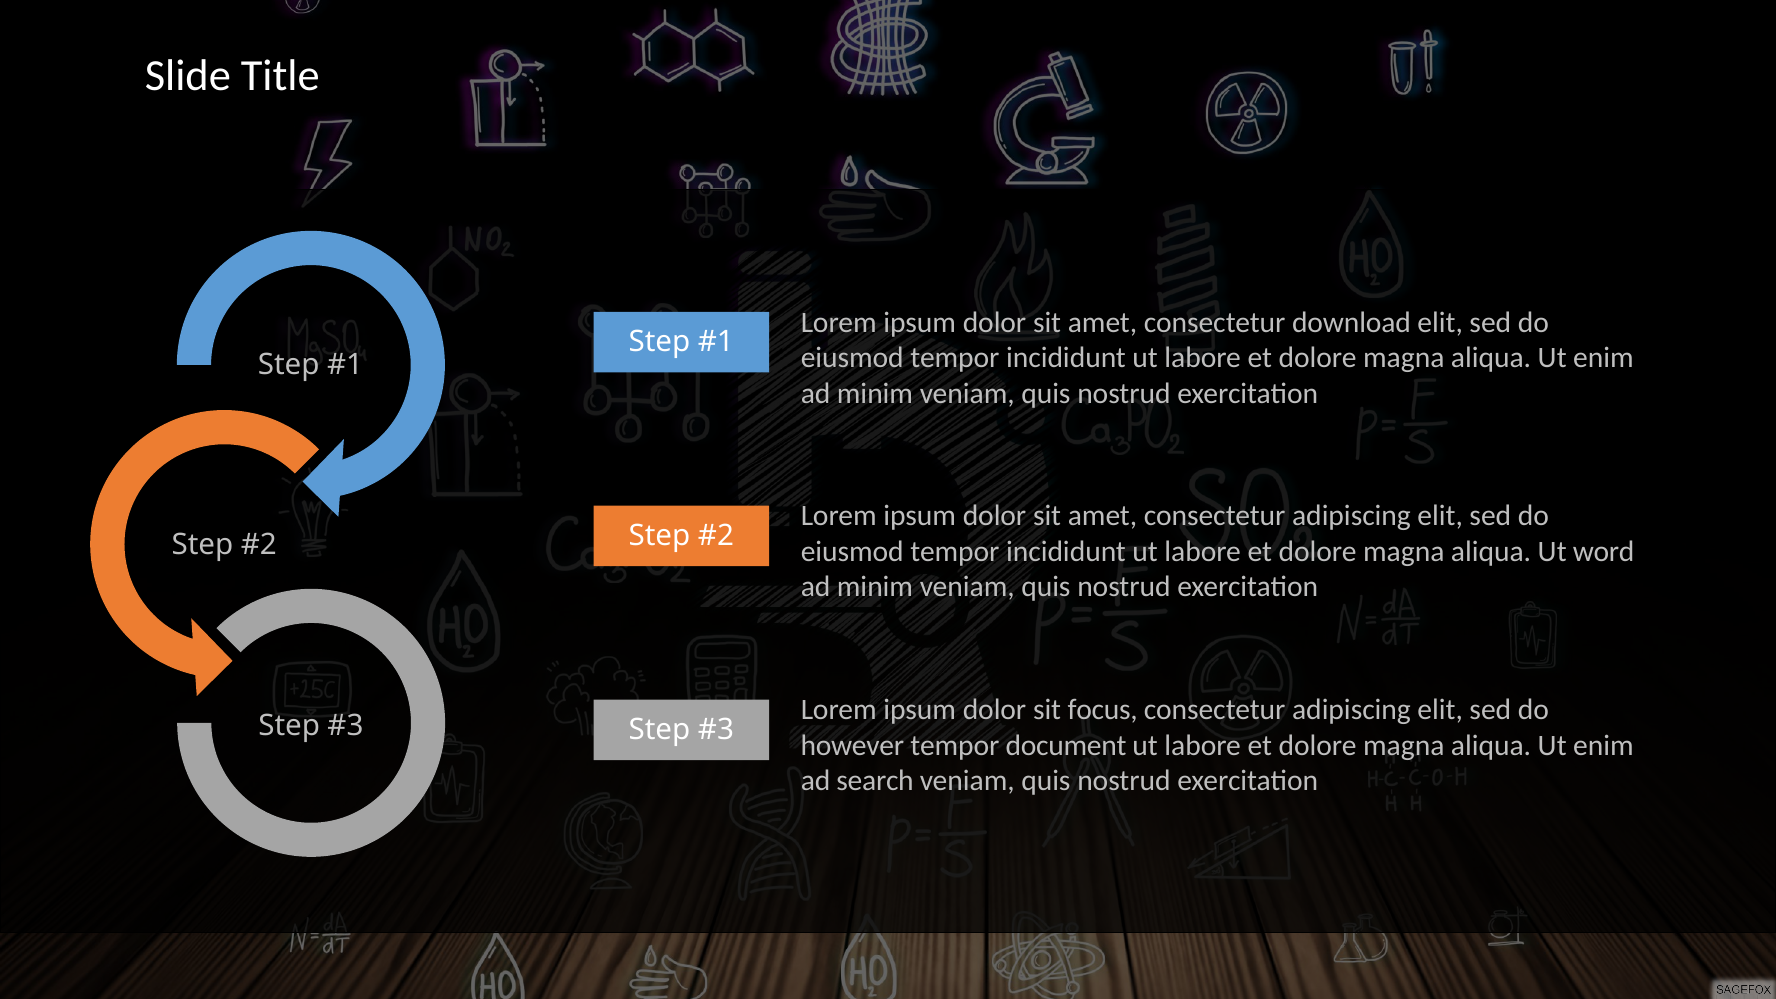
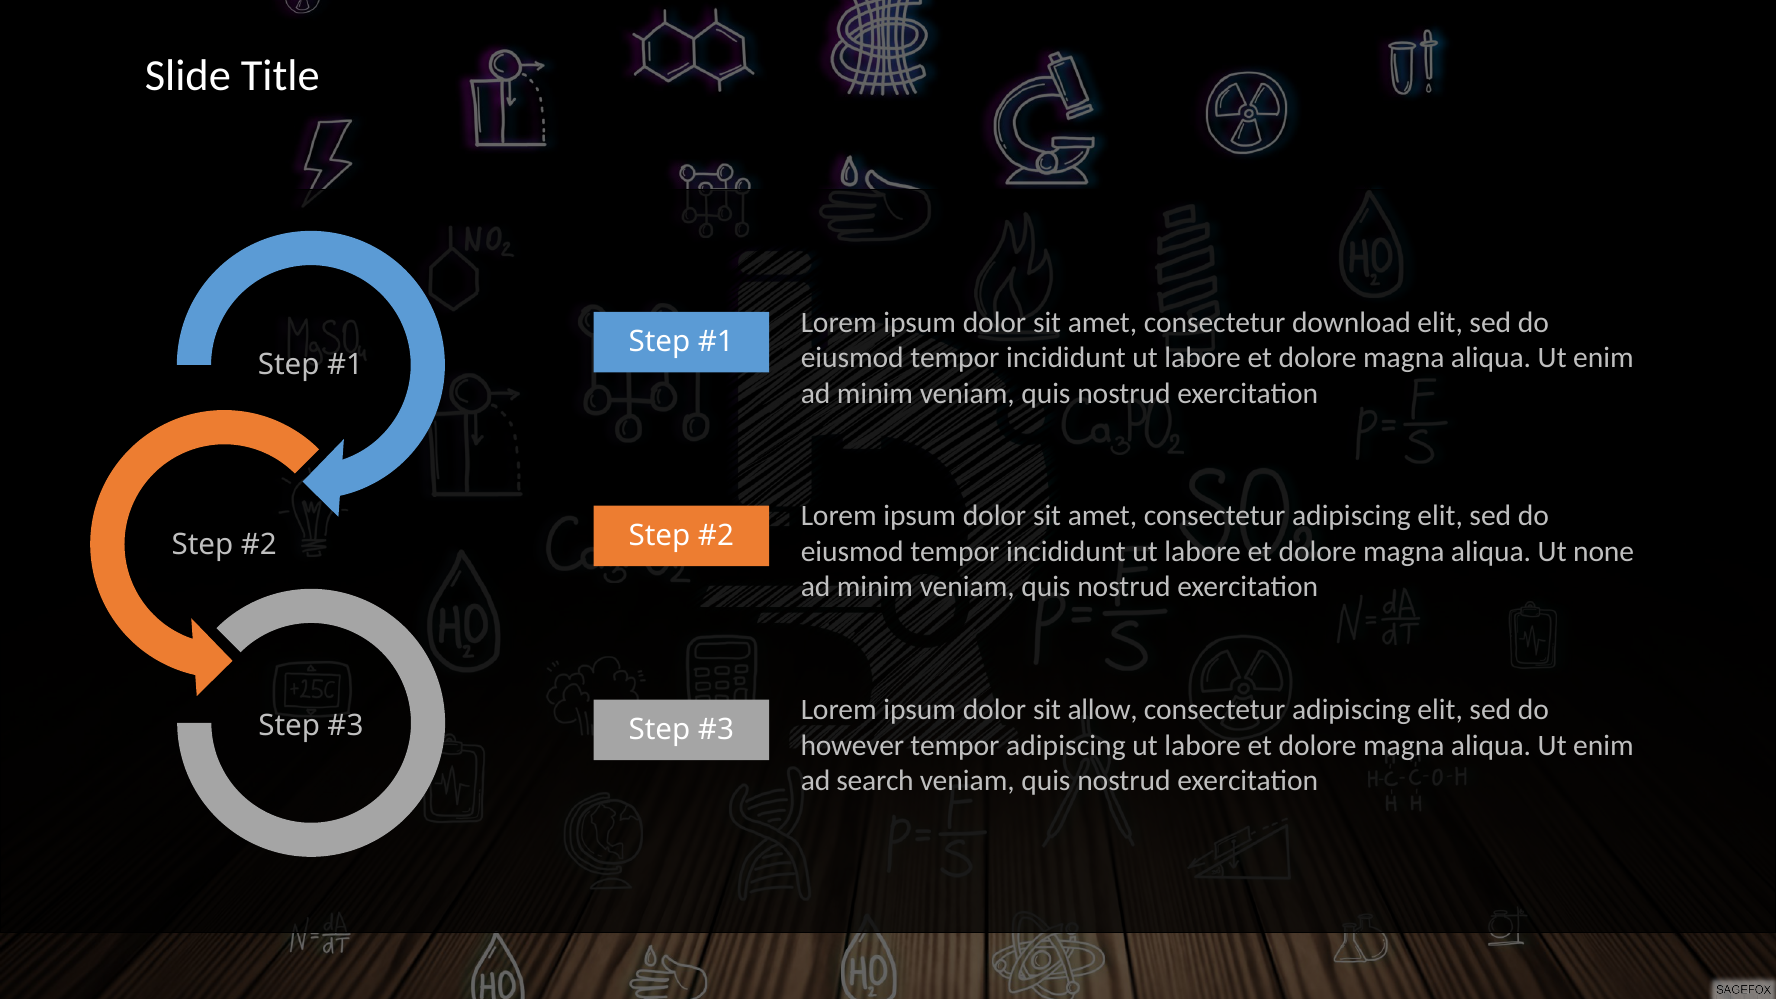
word: word -> none
focus: focus -> allow
tempor document: document -> adipiscing
